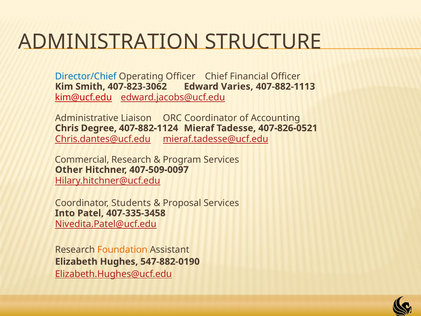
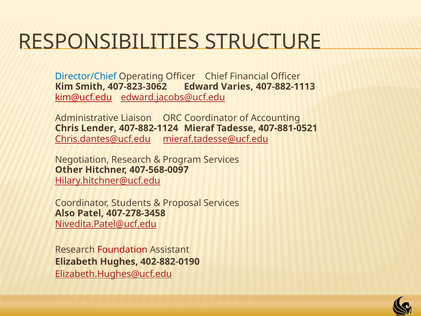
ADMINISTRATION: ADMINISTRATION -> RESPONSIBILITIES
Degree: Degree -> Lender
407-826-0521: 407-826-0521 -> 407-881-0521
Commercial: Commercial -> Negotiation
407-509-0097: 407-509-0097 -> 407-568-0097
Into: Into -> Also
407-335-3458: 407-335-3458 -> 407-278-3458
Foundation colour: orange -> red
547-882-0190: 547-882-0190 -> 402-882-0190
